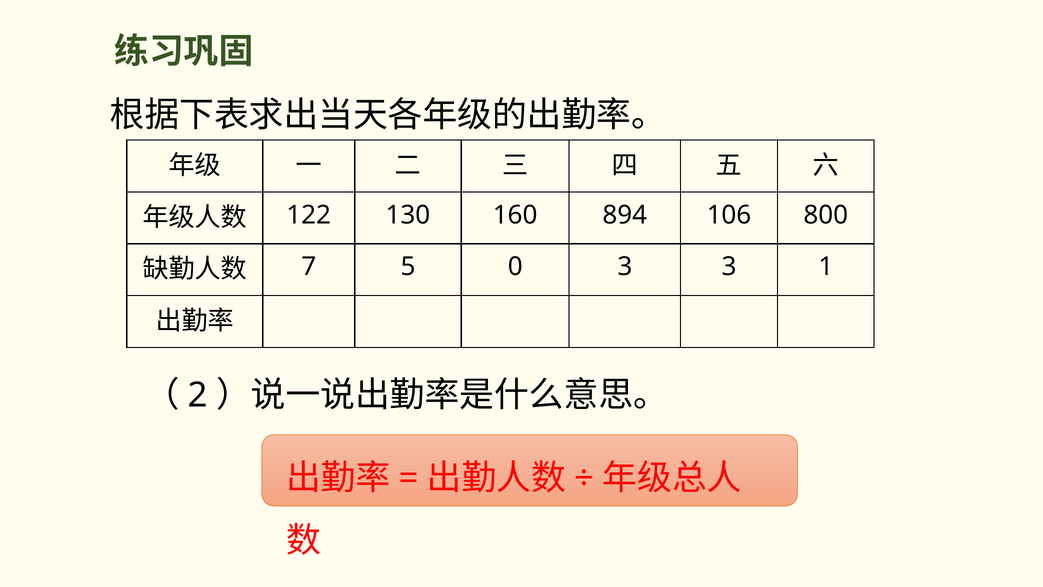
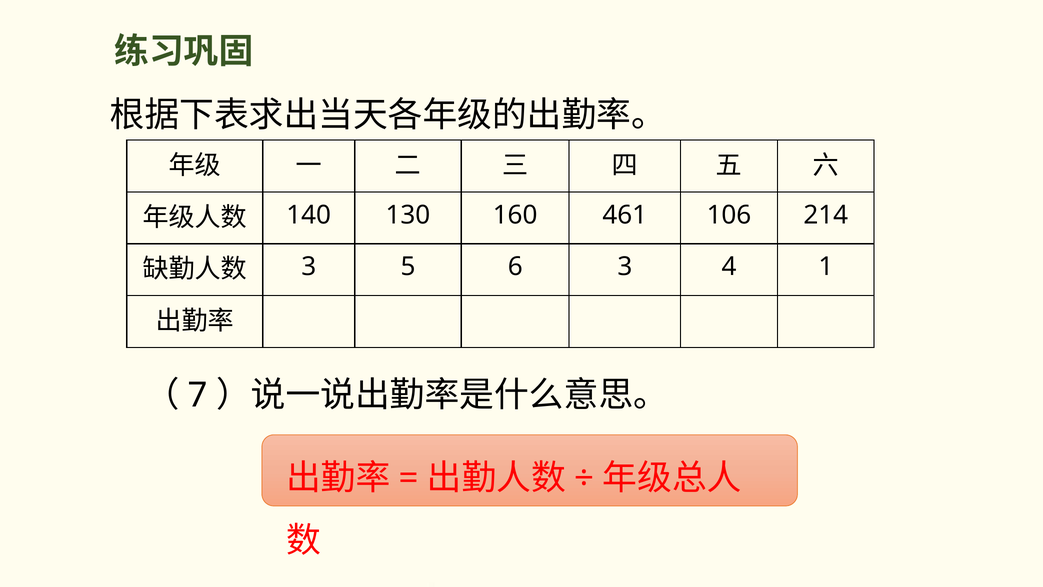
122: 122 -> 140
894: 894 -> 461
800: 800 -> 214
7 at (309, 267): 7 -> 3
0: 0 -> 6
3 3: 3 -> 4
2: 2 -> 7
